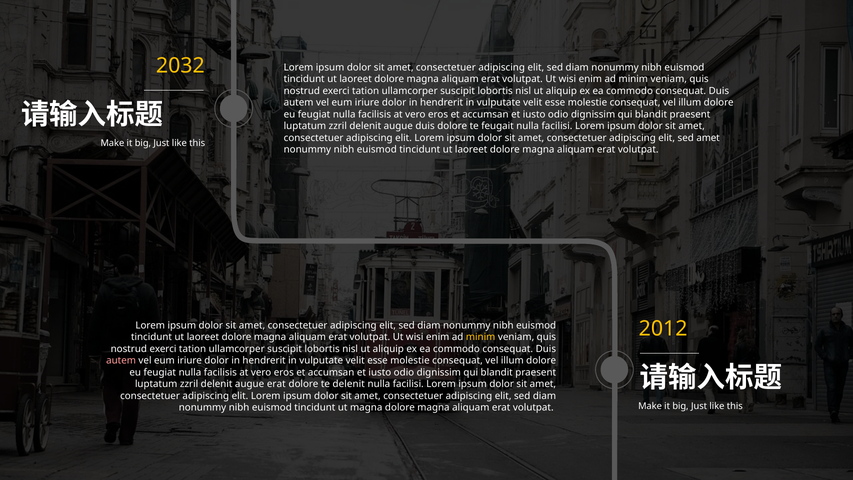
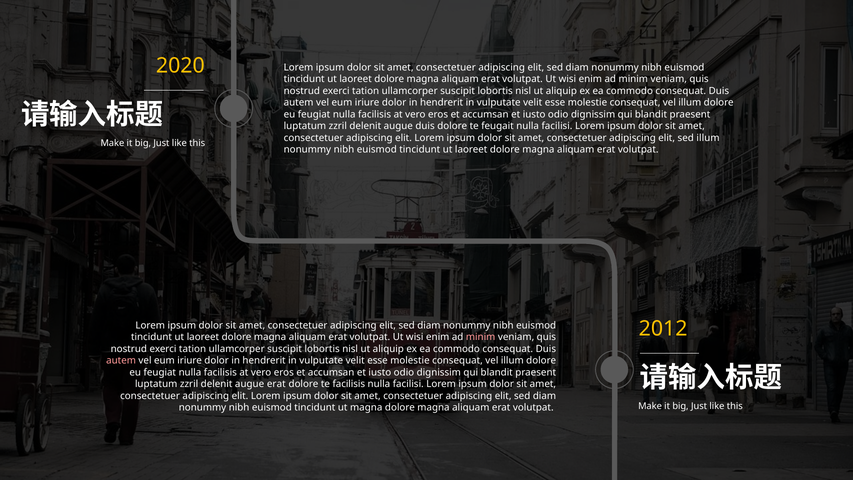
2032: 2032 -> 2020
sed amet: amet -> illum
minim at (481, 337) colour: yellow -> pink
te delenit: delenit -> facilisis
